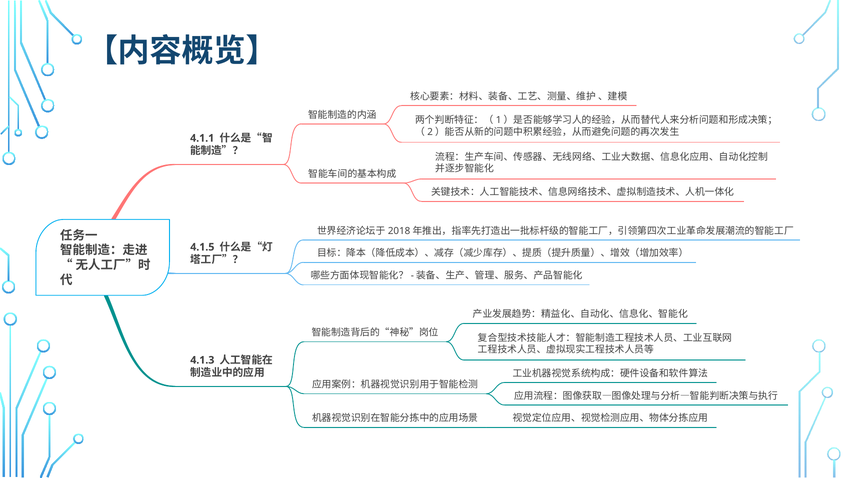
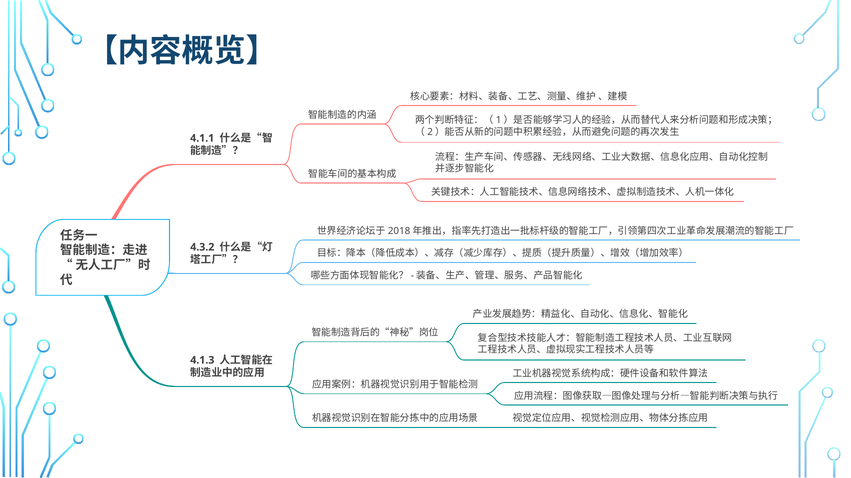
4.1.5: 4.1.5 -> 4.3.2
